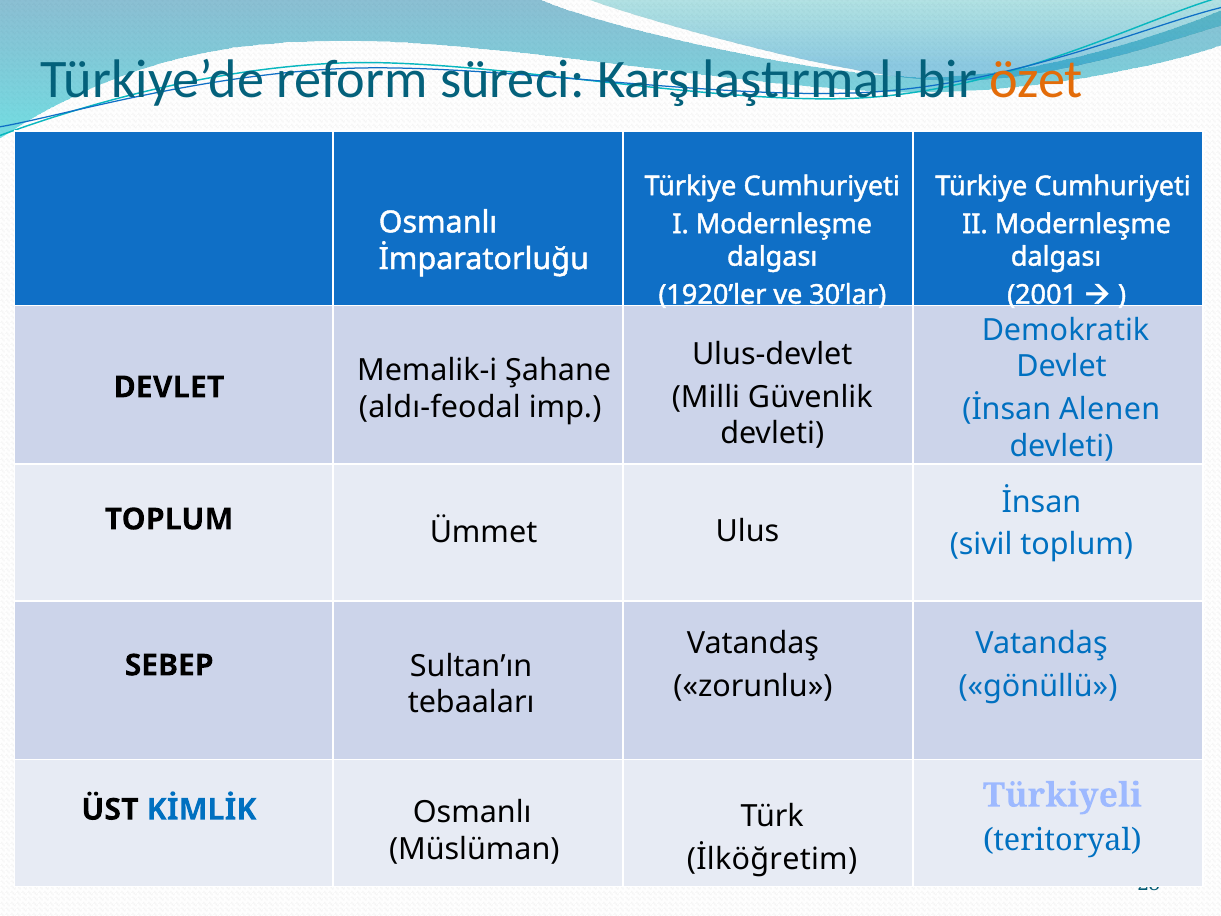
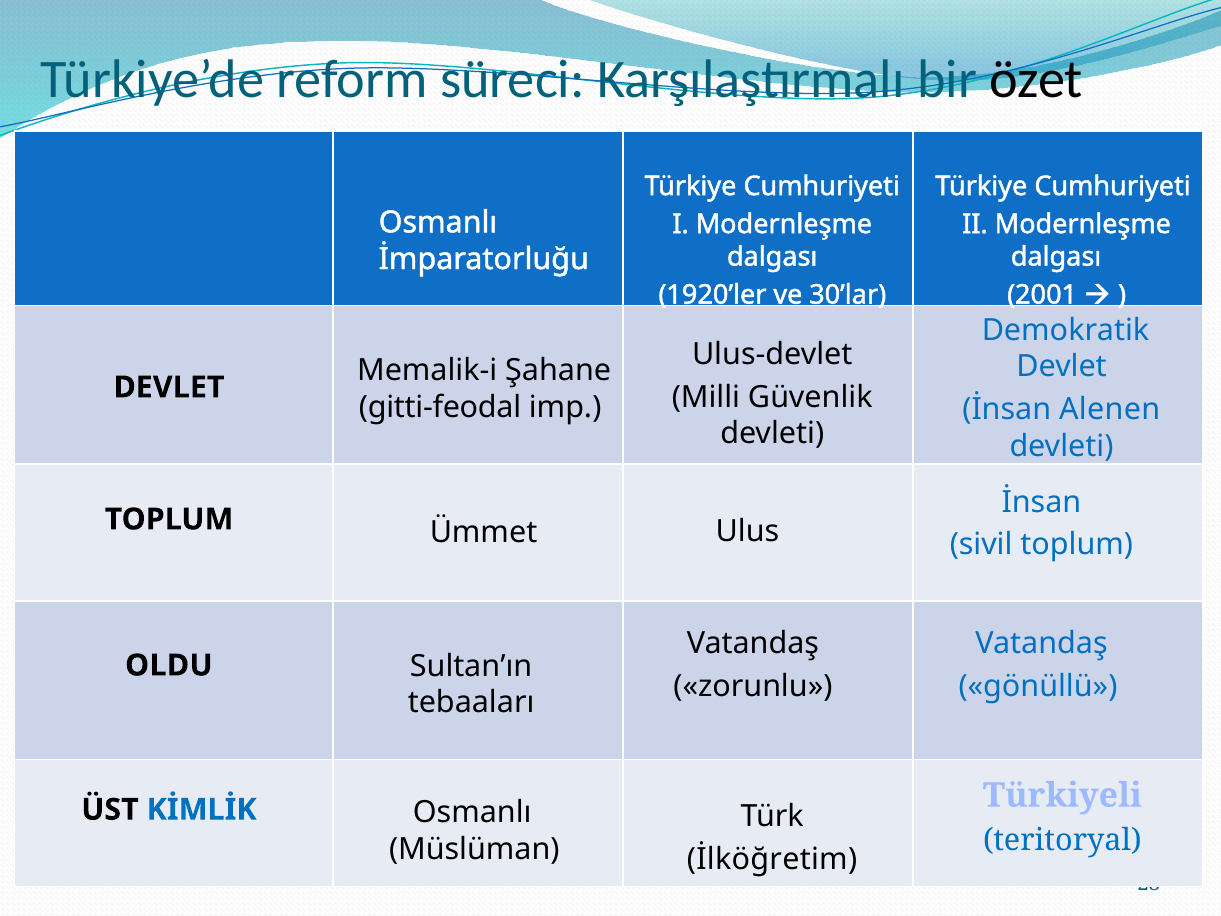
özet colour: orange -> black
aldı-feodal: aldı-feodal -> gitti-feodal
SEBEP: SEBEP -> OLDU
